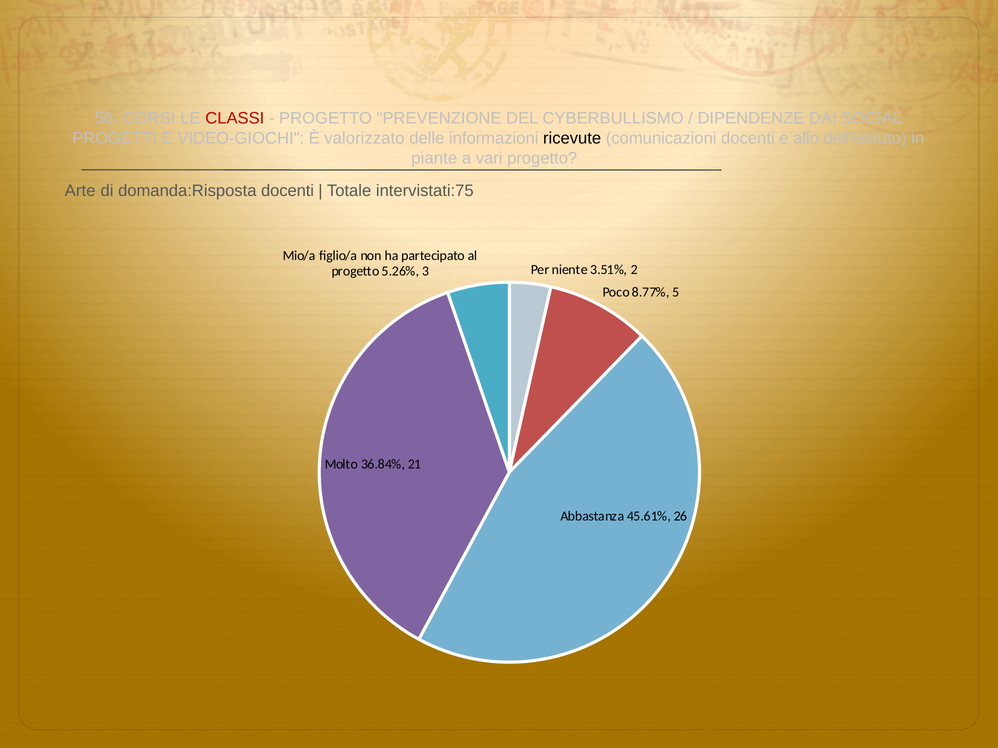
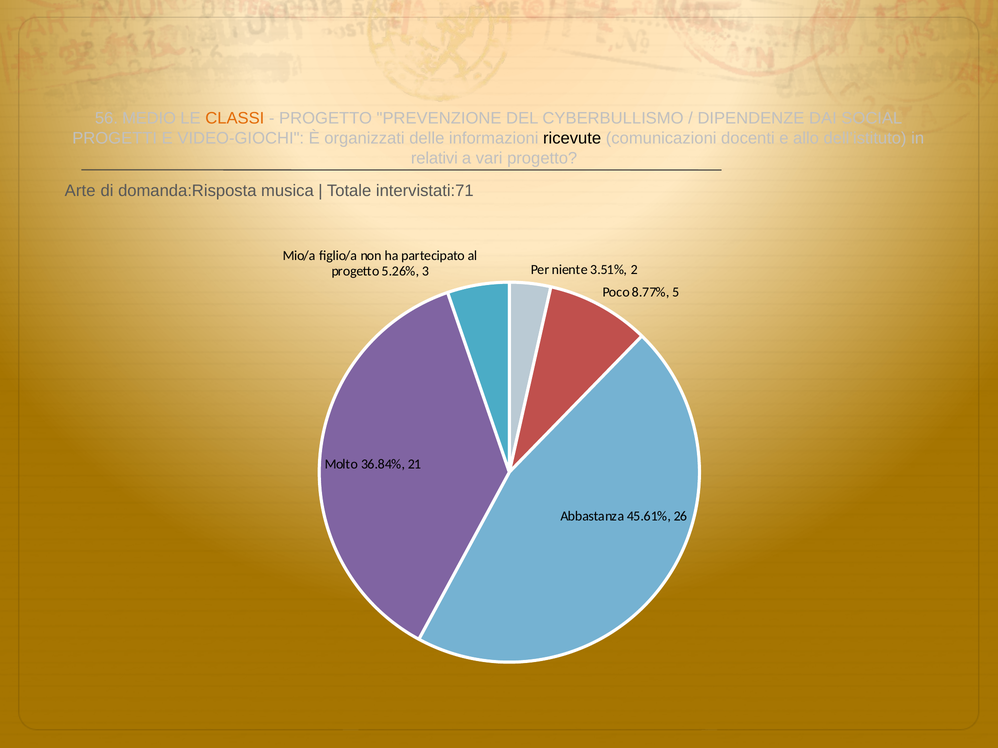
CORSI: CORSI -> MEDIO
CLASSI colour: red -> orange
valorizzato: valorizzato -> organizzati
piante: piante -> relativi
domanda:Risposta docenti: docenti -> musica
intervistati:75: intervistati:75 -> intervistati:71
